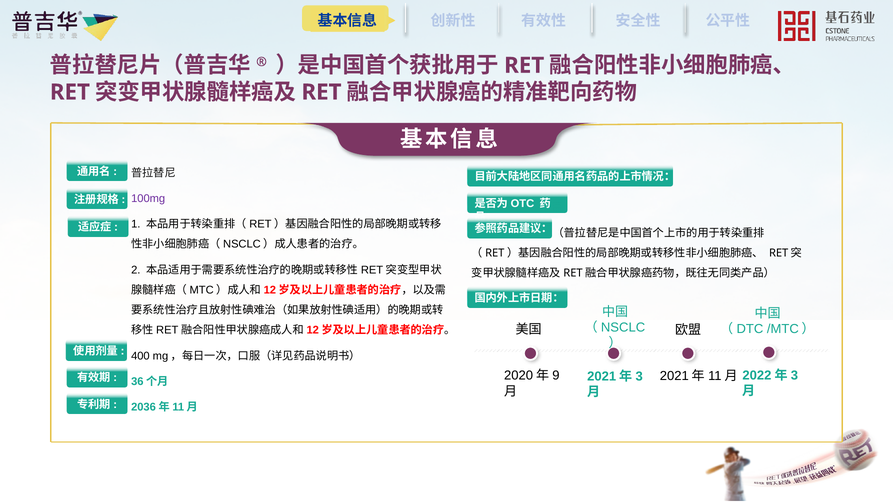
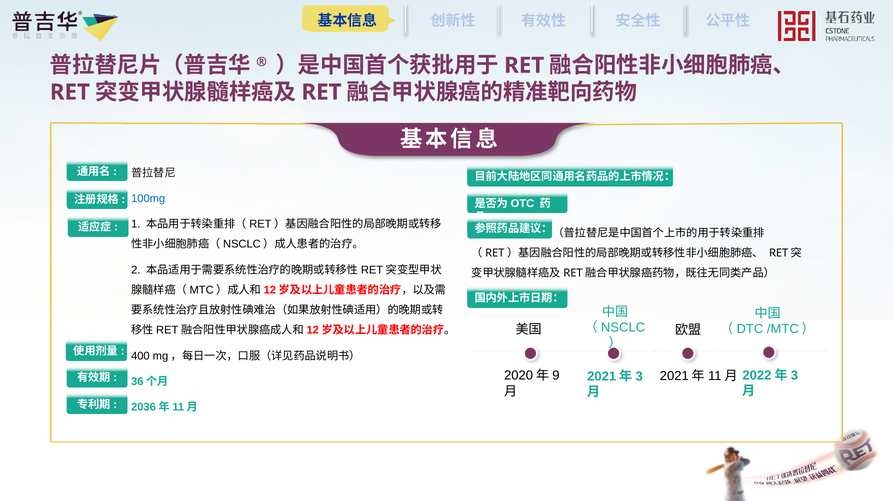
100mg colour: purple -> blue
